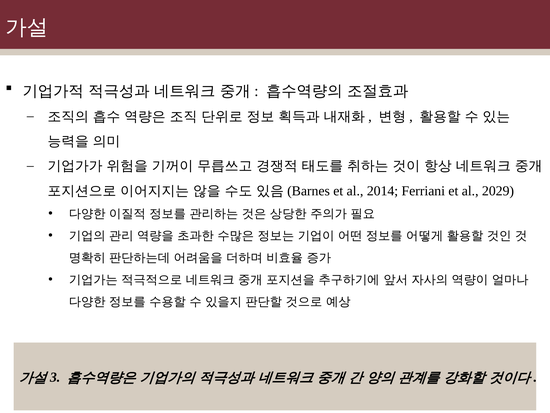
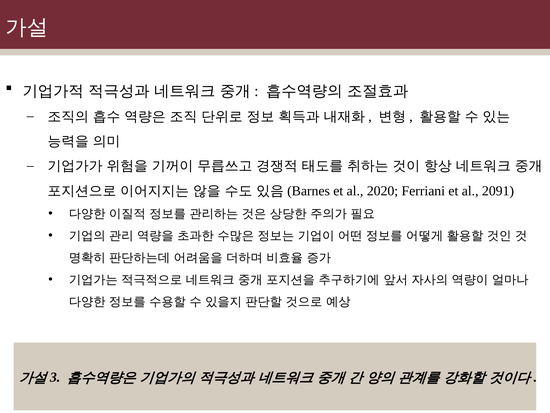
2014: 2014 -> 2020
2029: 2029 -> 2091
